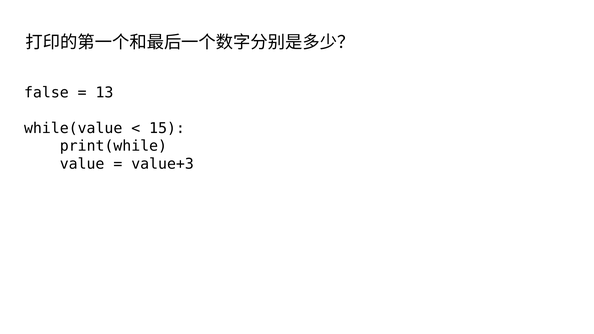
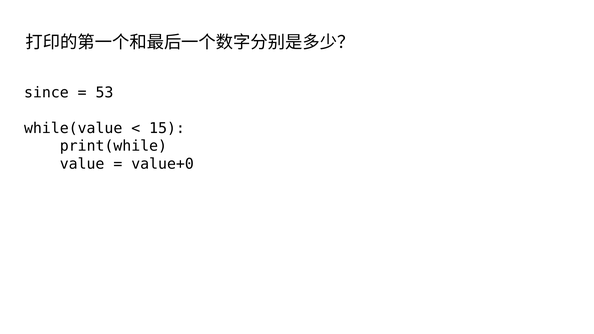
false: false -> since
13: 13 -> 53
value+3: value+3 -> value+0
